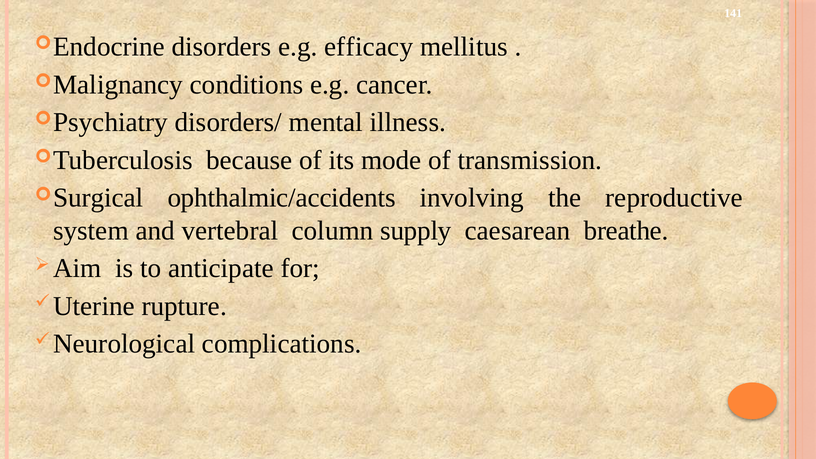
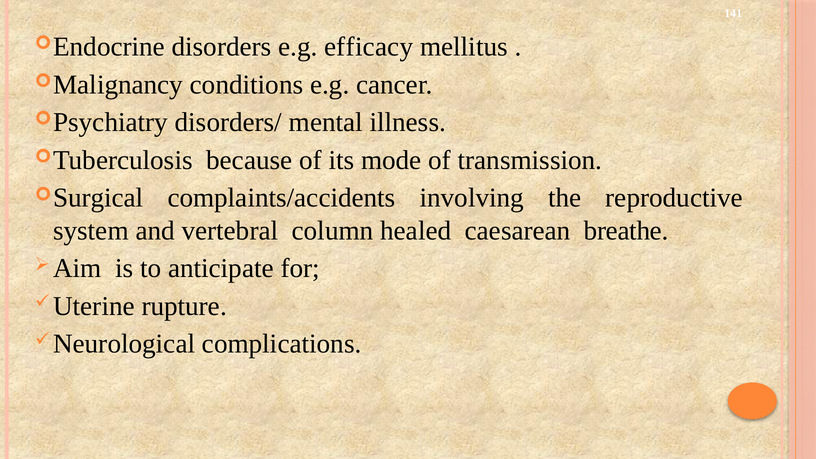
ophthalmic/accidents: ophthalmic/accidents -> complaints/accidents
supply: supply -> healed
